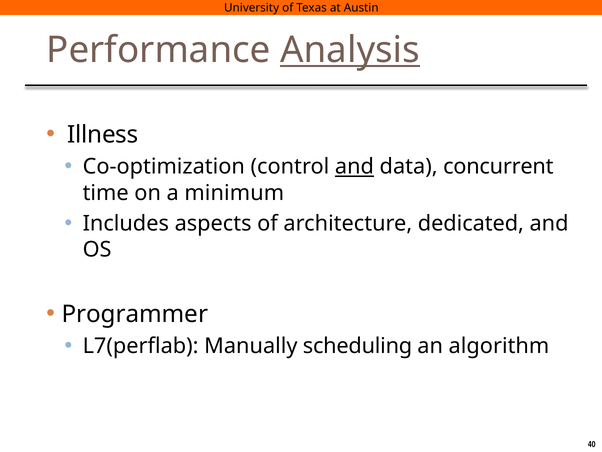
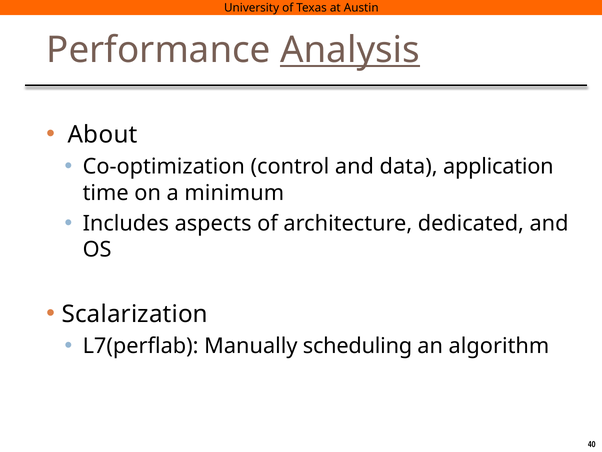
Illness: Illness -> About
and at (354, 167) underline: present -> none
concurrent: concurrent -> application
Programmer: Programmer -> Scalarization
